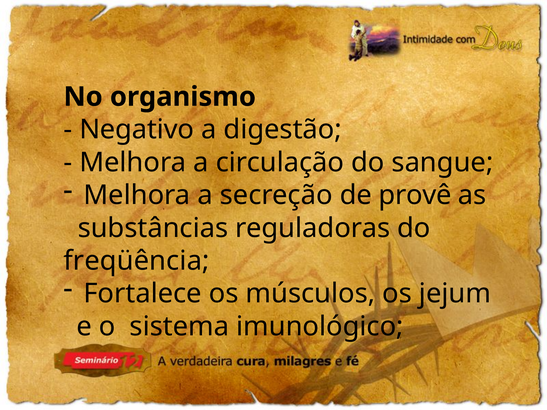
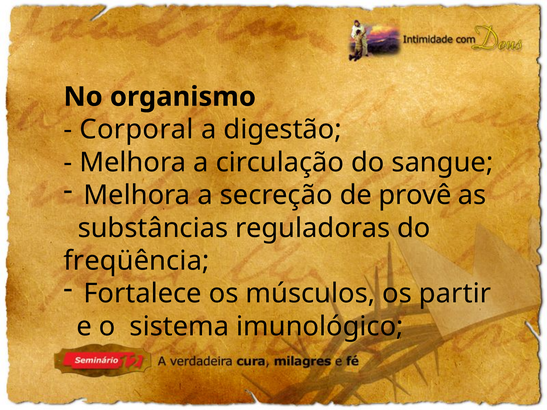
Negativo: Negativo -> Corporal
jejum: jejum -> partir
